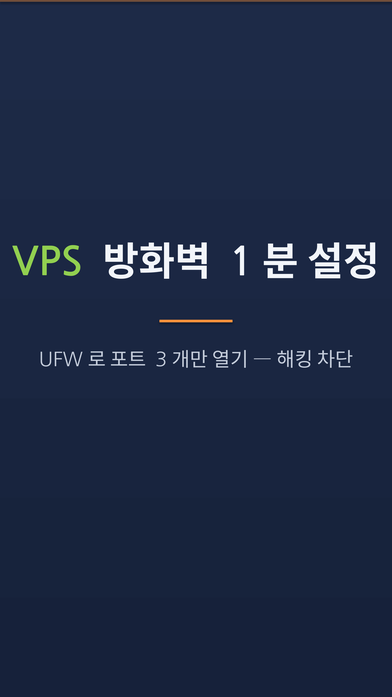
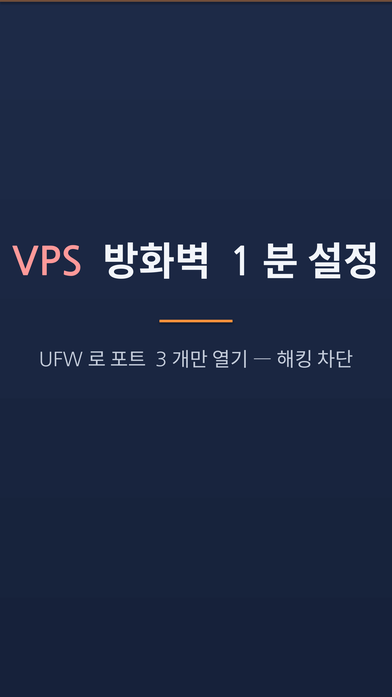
VPS colour: light green -> pink
